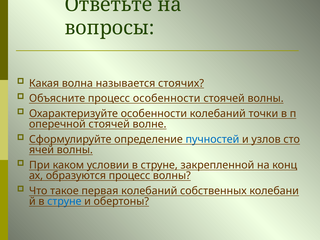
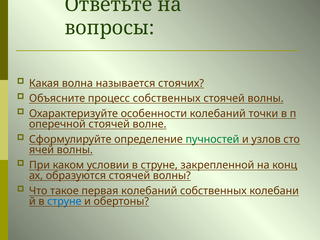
процесс особенности: особенности -> собственных
пучностей colour: blue -> green
образуются процесс: процесс -> стоячей
